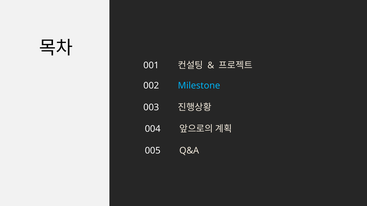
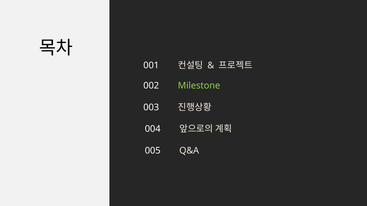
Milestone colour: light blue -> light green
